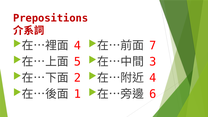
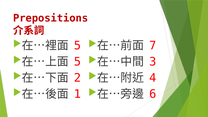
4 at (78, 45): 4 -> 5
